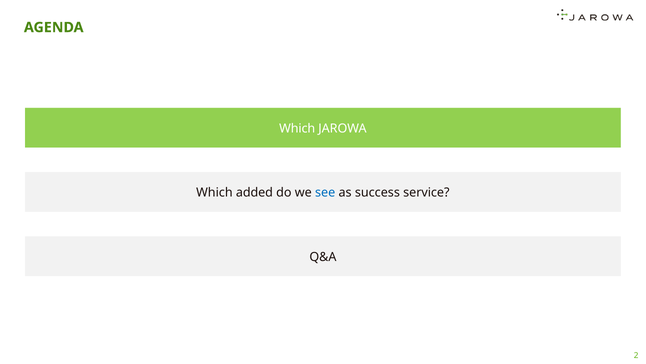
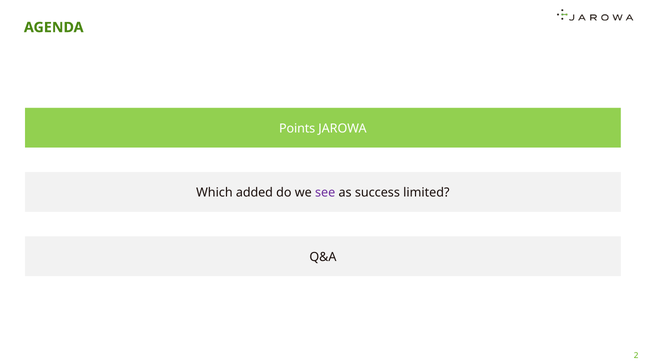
Which at (297, 128): Which -> Points
see colour: blue -> purple
service: service -> limited
